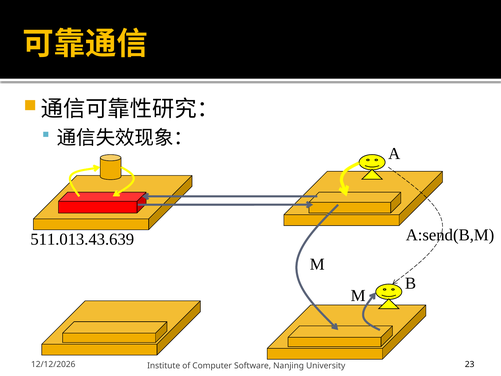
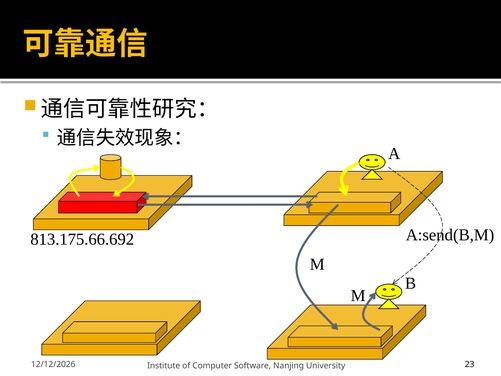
511.013.43.639: 511.013.43.639 -> 813.175.66.692
